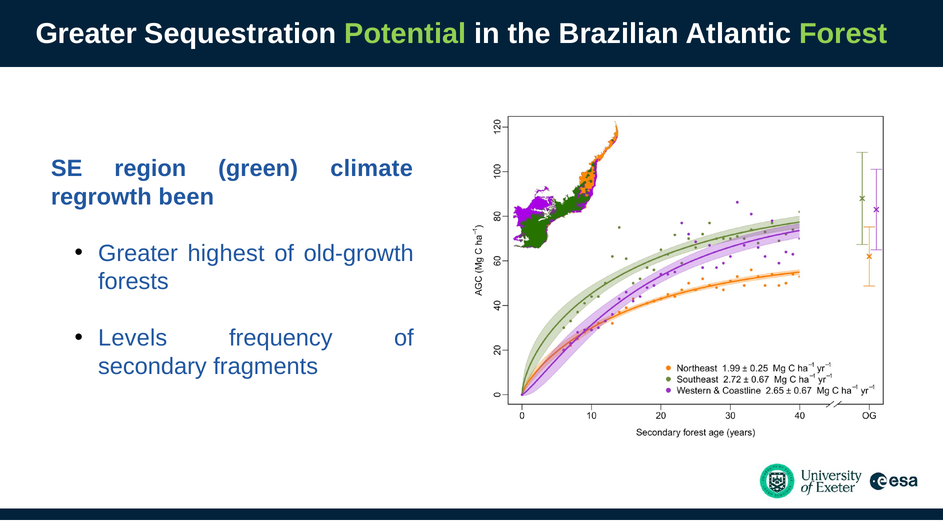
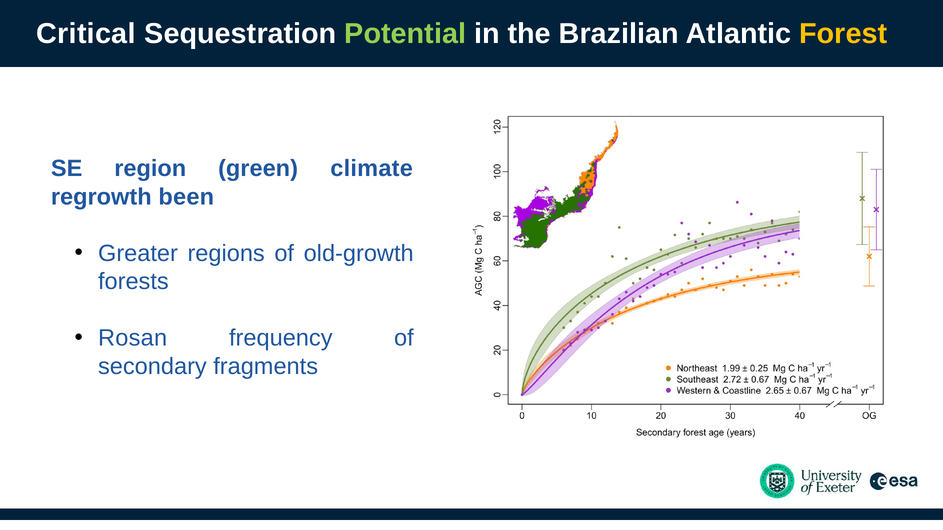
Greater at (86, 34): Greater -> Critical
Forest colour: light green -> yellow
highest: highest -> regions
Levels: Levels -> Rosan
